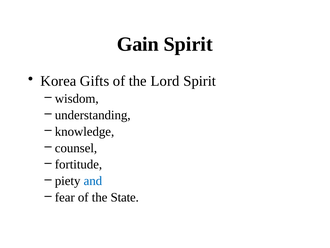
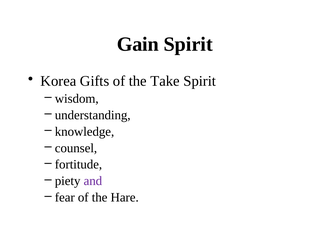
Lord: Lord -> Take
and colour: blue -> purple
State: State -> Hare
